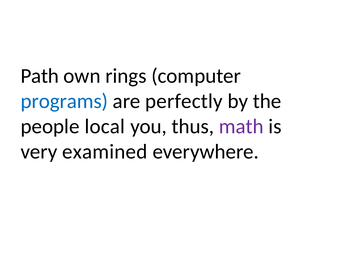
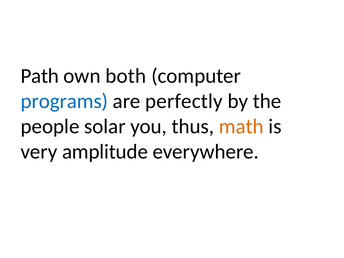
rings: rings -> both
local: local -> solar
math colour: purple -> orange
examined: examined -> amplitude
